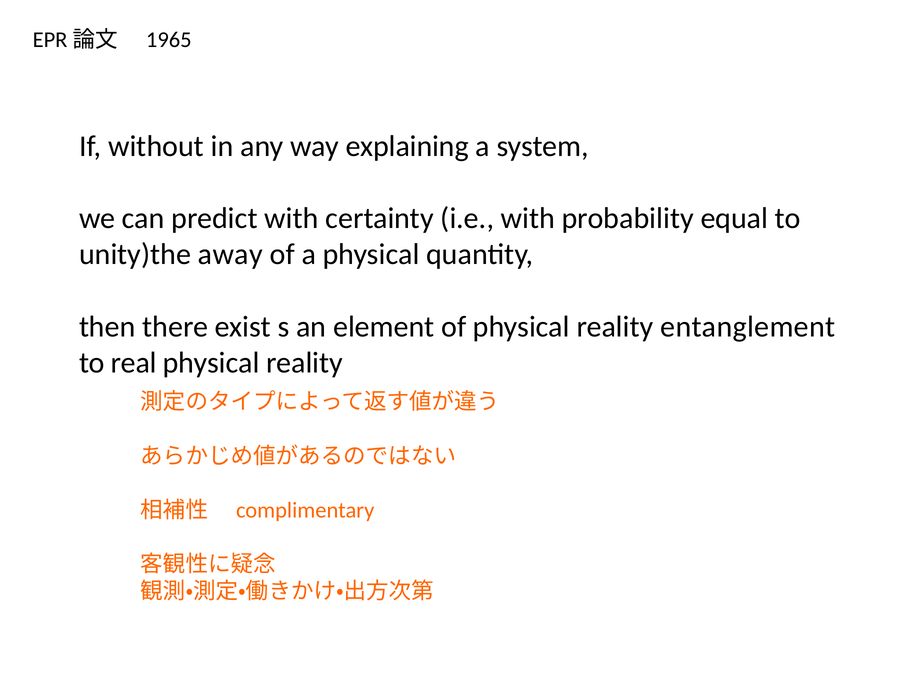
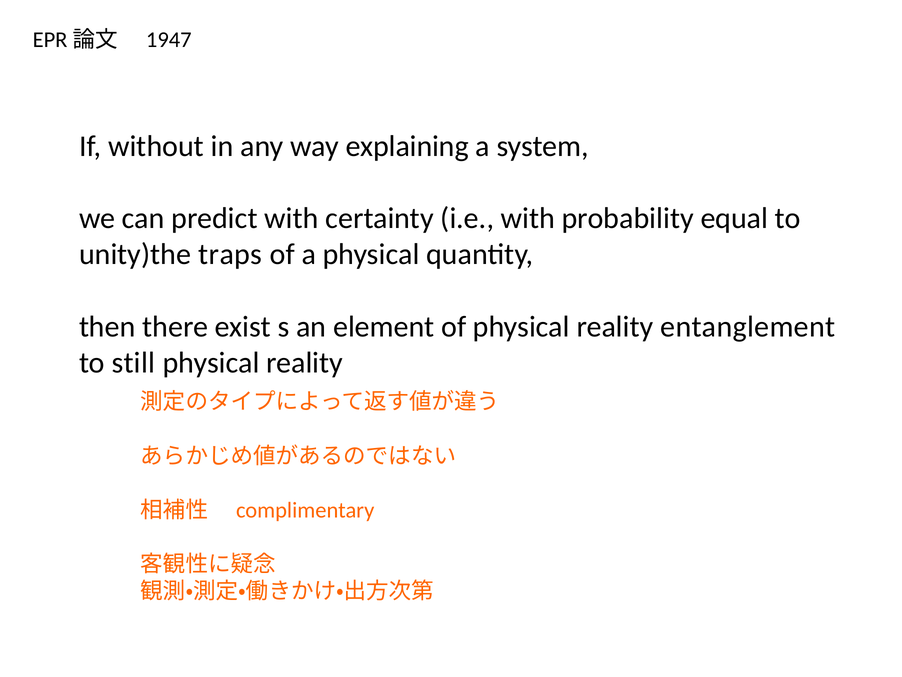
1965: 1965 -> 1947
away: away -> traps
real: real -> still
